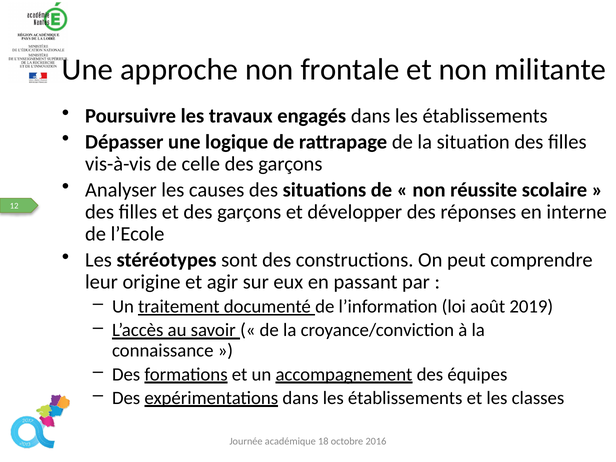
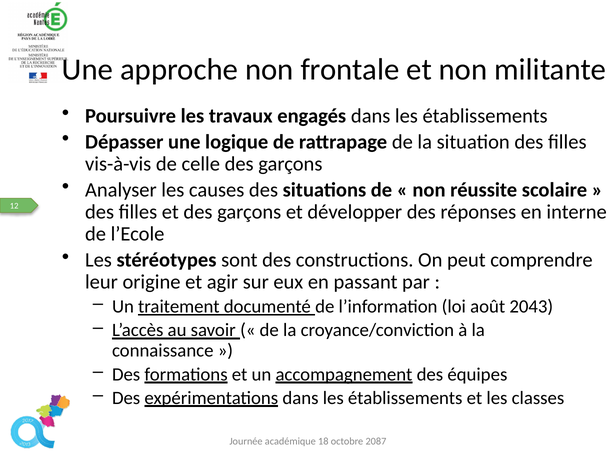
2019: 2019 -> 2043
2016: 2016 -> 2087
